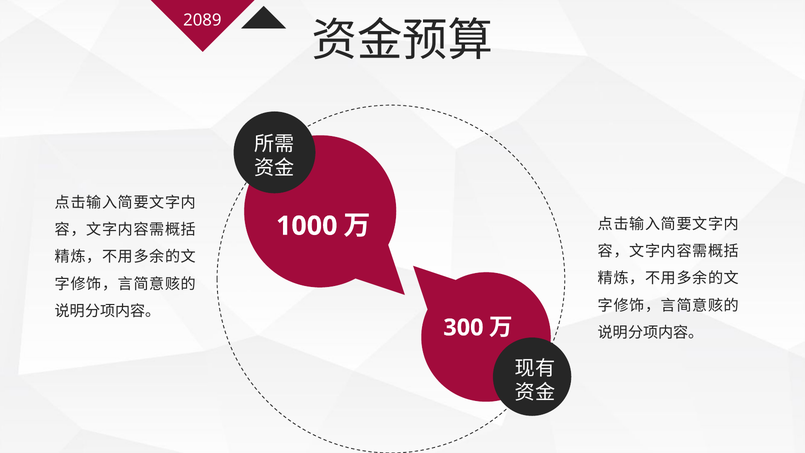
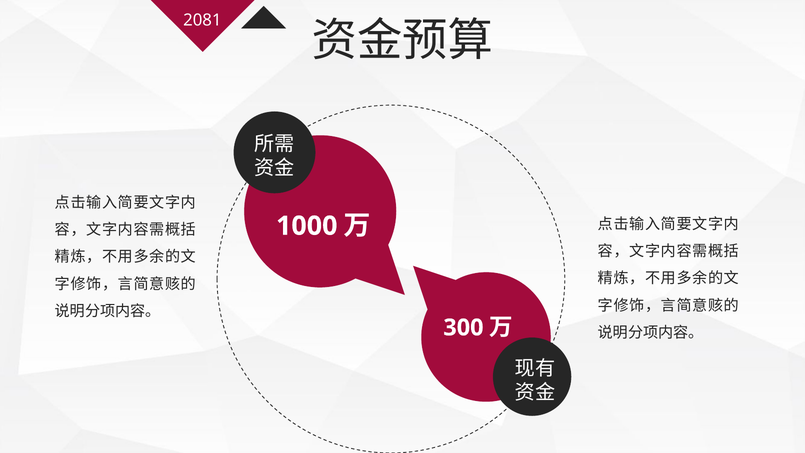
2089: 2089 -> 2081
